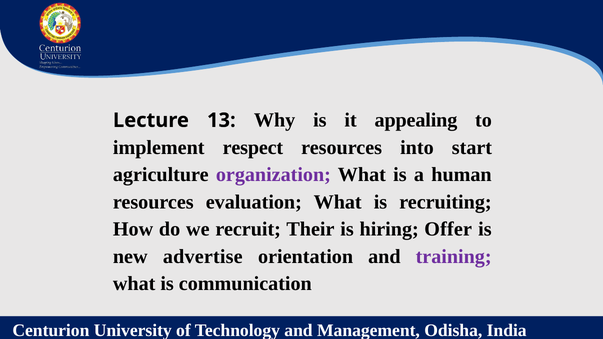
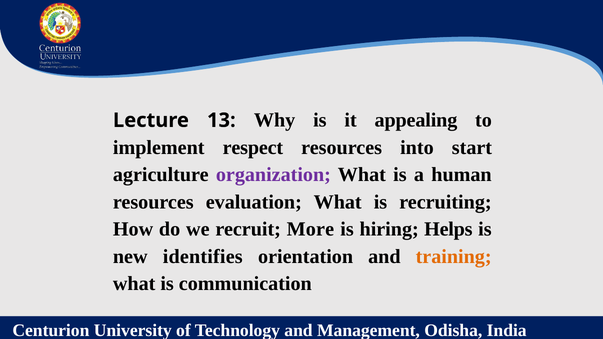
Their: Their -> More
Offer: Offer -> Helps
advertise: advertise -> identifies
training colour: purple -> orange
